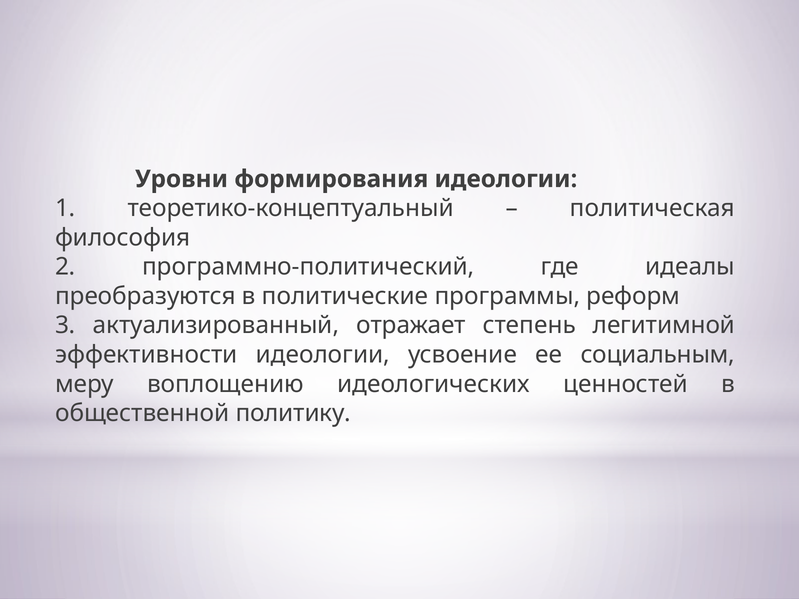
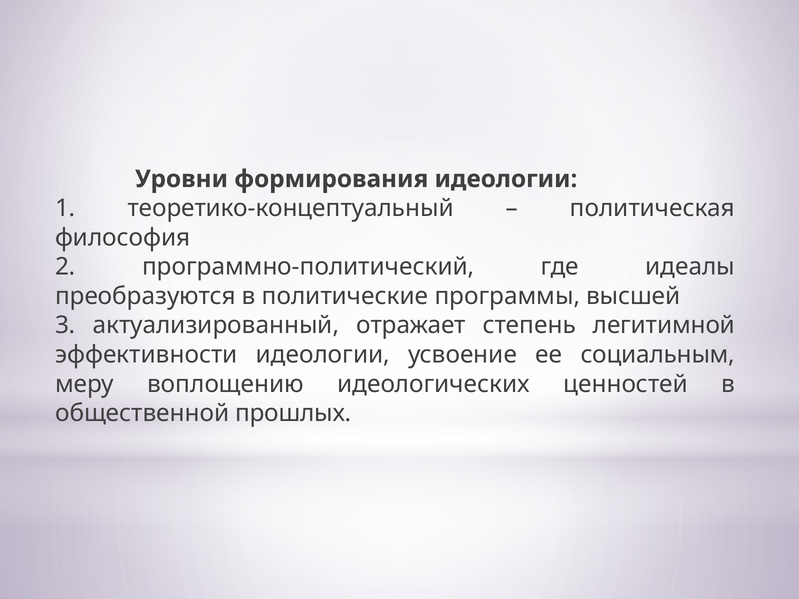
реформ: реформ -> высшей
политику: политику -> прошлых
